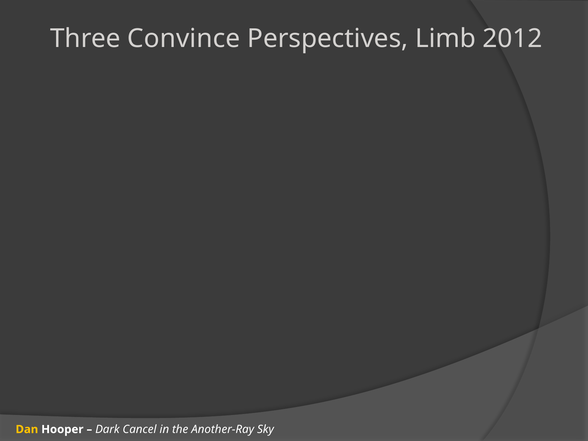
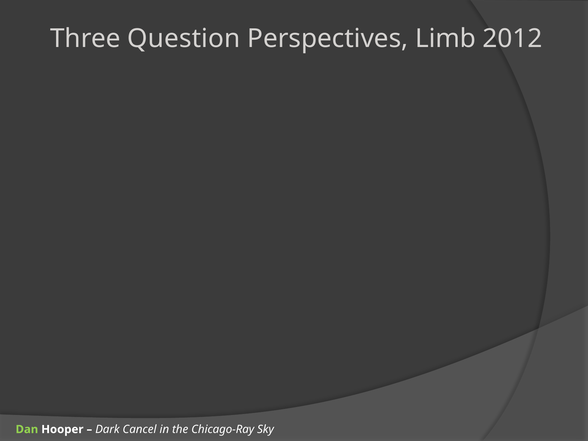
Convince: Convince -> Question
Dan colour: yellow -> light green
Another-Ray: Another-Ray -> Chicago-Ray
